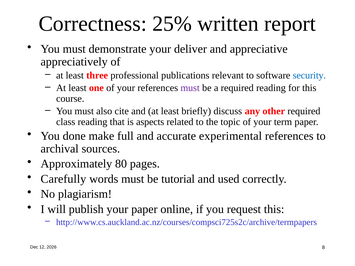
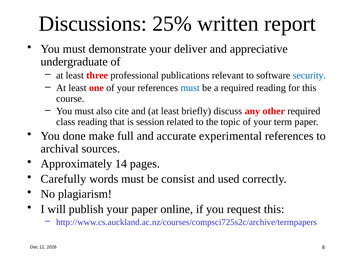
Correctness: Correctness -> Discussions
appreciatively: appreciatively -> undergraduate
must at (190, 88) colour: purple -> blue
aspects: aspects -> session
80: 80 -> 14
tutorial: tutorial -> consist
